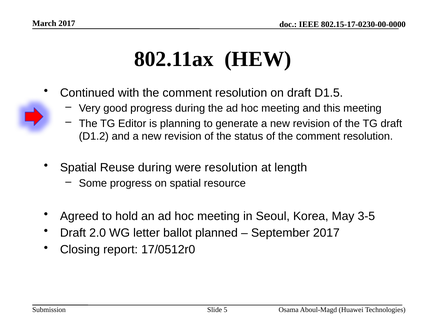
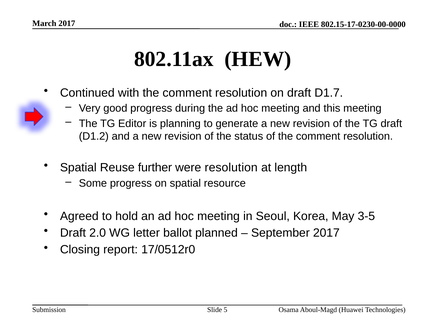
D1.5: D1.5 -> D1.7
Reuse during: during -> further
